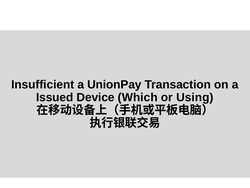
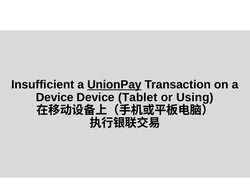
UnionPay underline: none -> present
Issued at (55, 97): Issued -> Device
Which: Which -> Tablet
